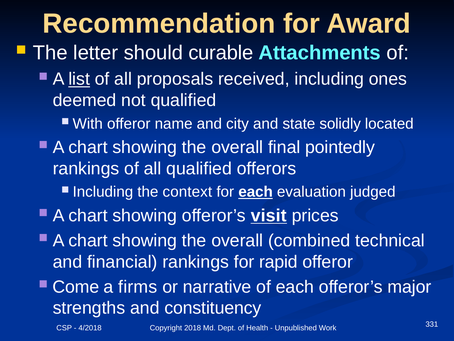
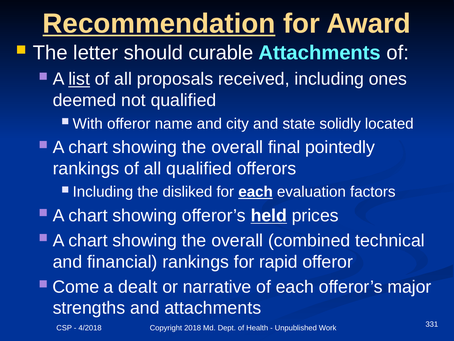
Recommendation underline: none -> present
context: context -> disliked
judged: judged -> factors
visit: visit -> held
firms: firms -> dealt
and constituency: constituency -> attachments
